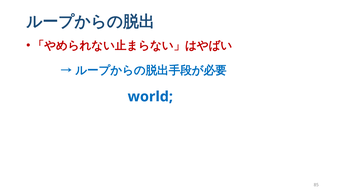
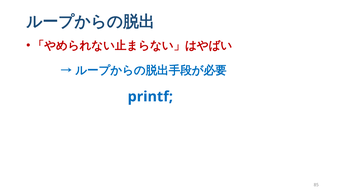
world: world -> printf
